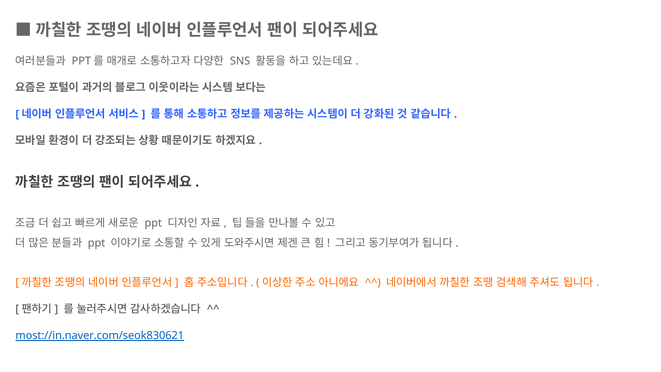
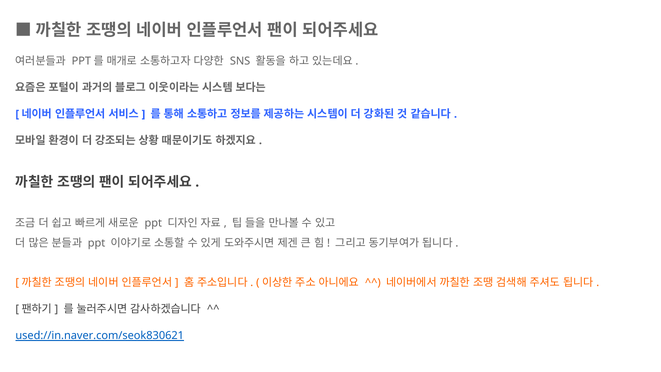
most://in.naver.com/seok830621: most://in.naver.com/seok830621 -> used://in.naver.com/seok830621
